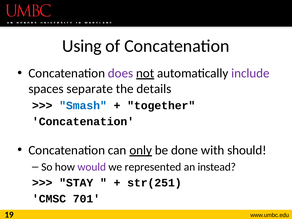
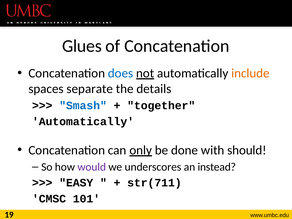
Using: Using -> Glues
does colour: purple -> blue
include colour: purple -> orange
Concatenation at (83, 121): Concatenation -> Automatically
represented: represented -> underscores
STAY: STAY -> EASY
str(251: str(251 -> str(711
701: 701 -> 101
